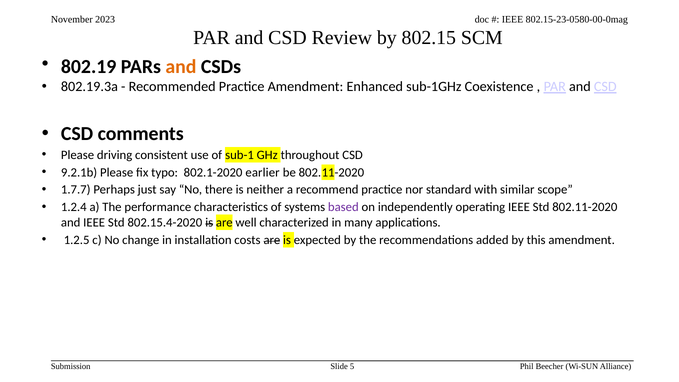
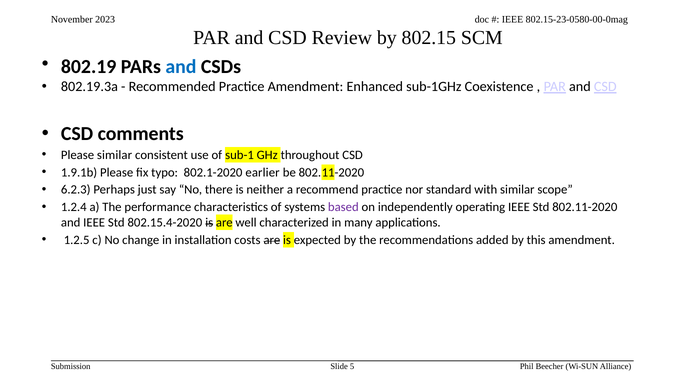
and at (181, 67) colour: orange -> blue
Please driving: driving -> similar
9.2.1b: 9.2.1b -> 1.9.1b
1.7.7: 1.7.7 -> 6.2.3
